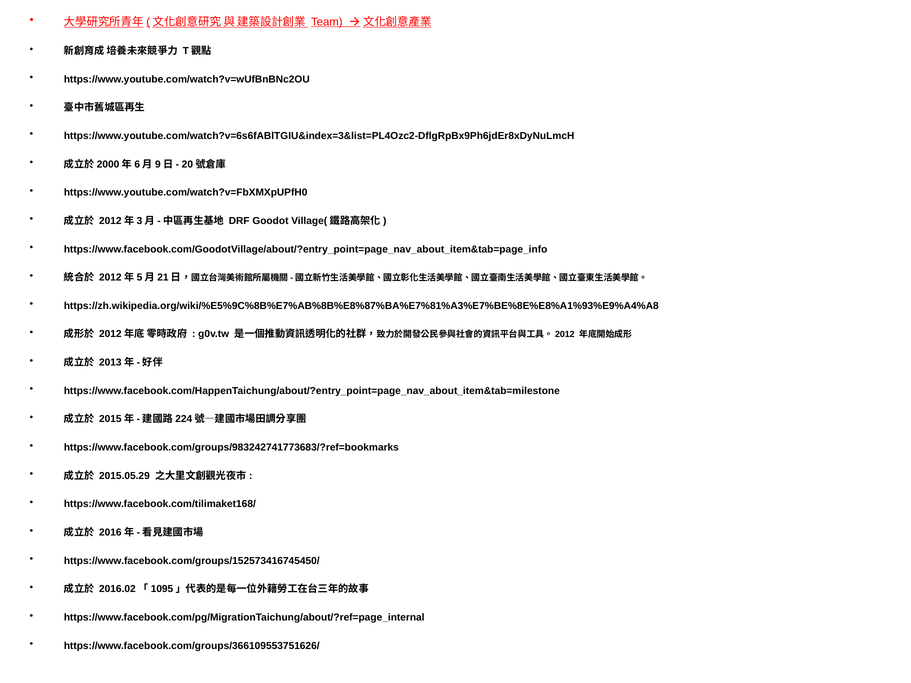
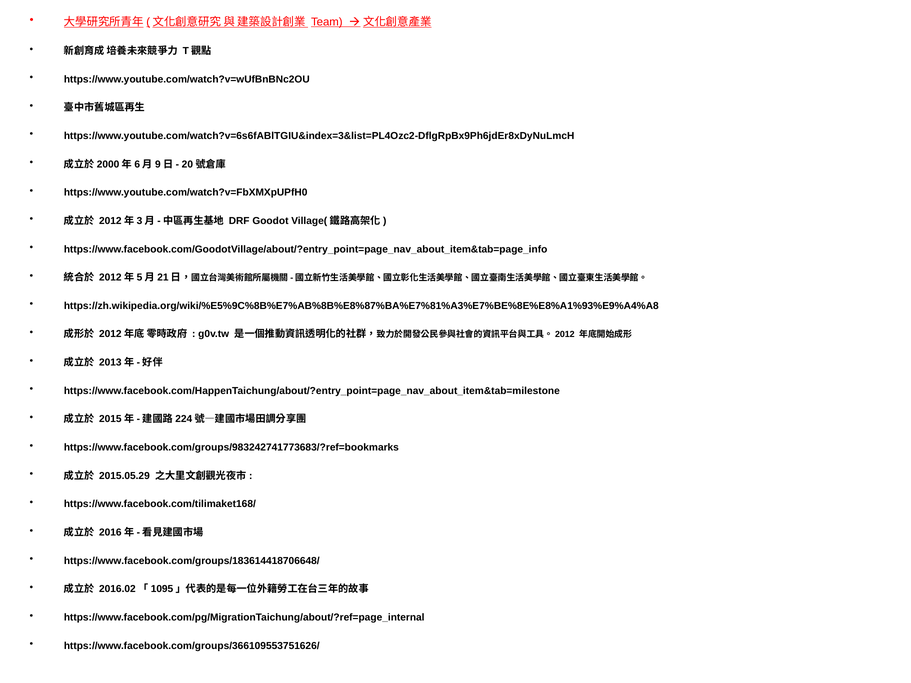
https://www.facebook.com/groups/152573416745450/: https://www.facebook.com/groups/152573416745450/ -> https://www.facebook.com/groups/183614418706648/
